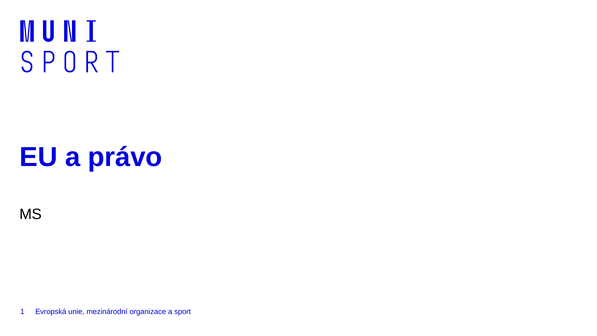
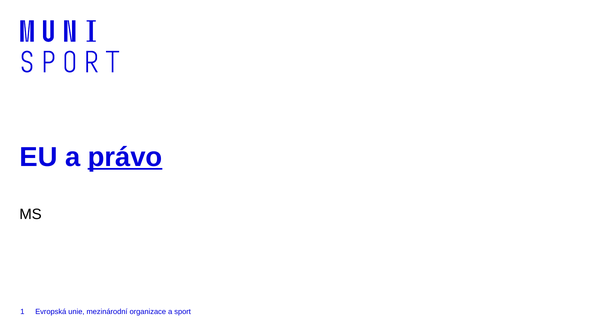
právo underline: none -> present
